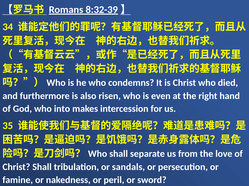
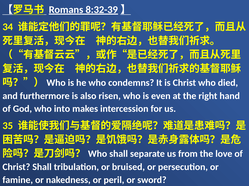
sandals: sandals -> bruised
